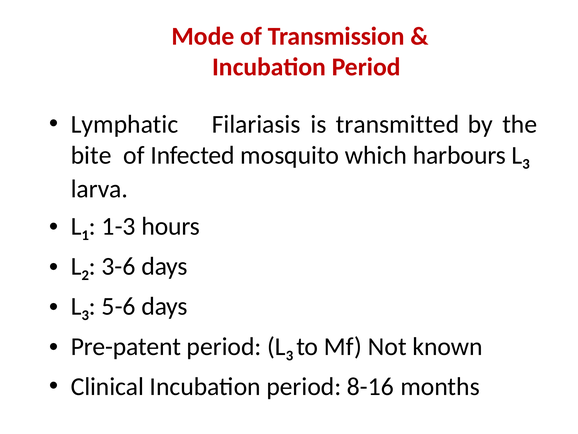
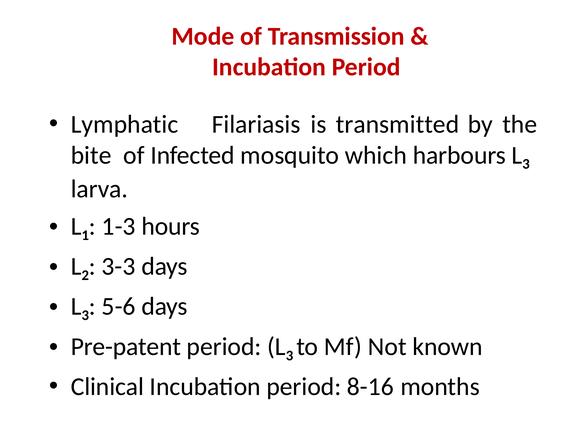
3-6: 3-6 -> 3-3
